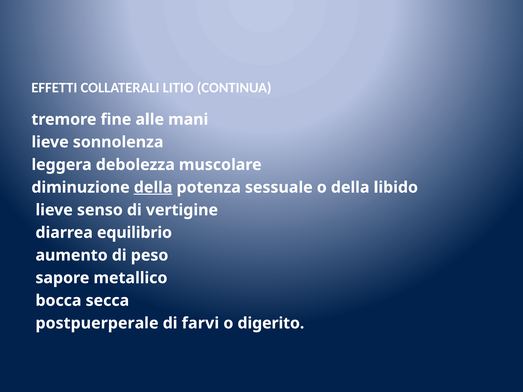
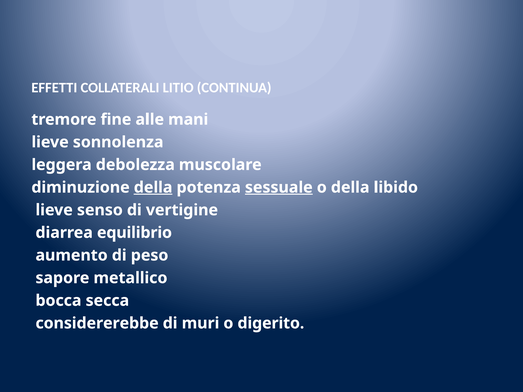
sessuale underline: none -> present
postpuerperale: postpuerperale -> considererebbe
farvi: farvi -> muri
